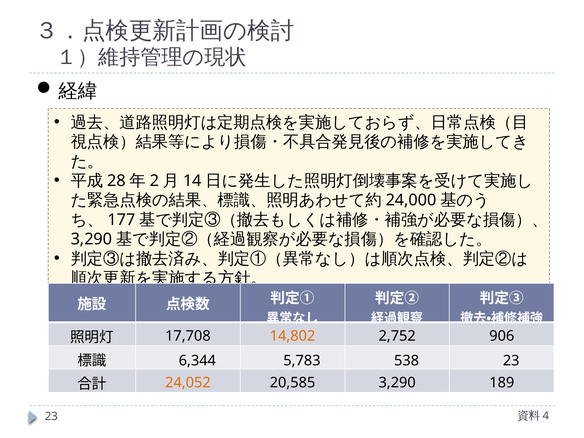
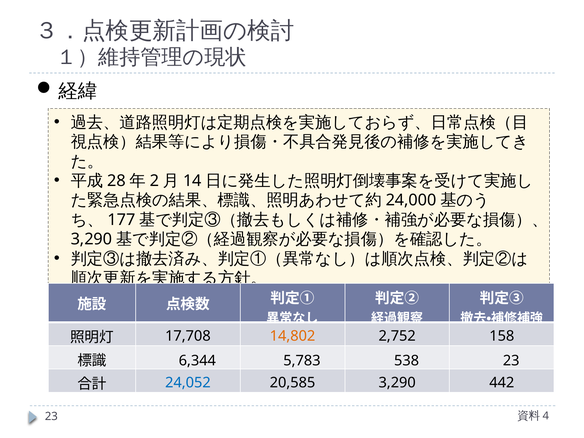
906: 906 -> 158
24,052 colour: orange -> blue
189: 189 -> 442
